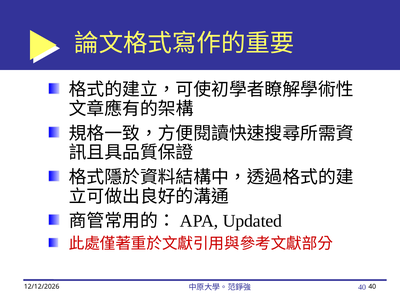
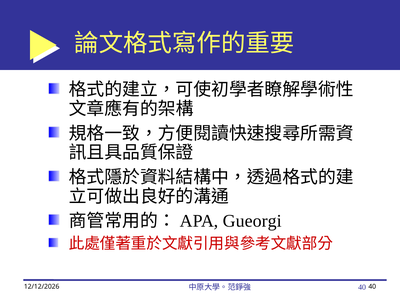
Updated: Updated -> Gueorgi
